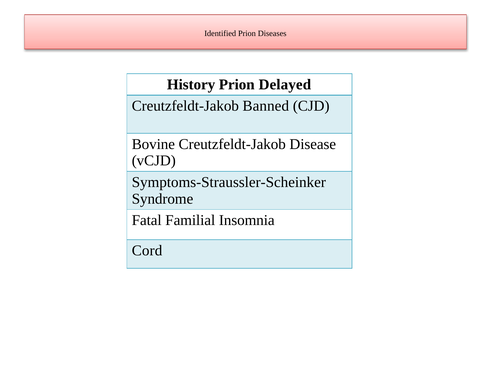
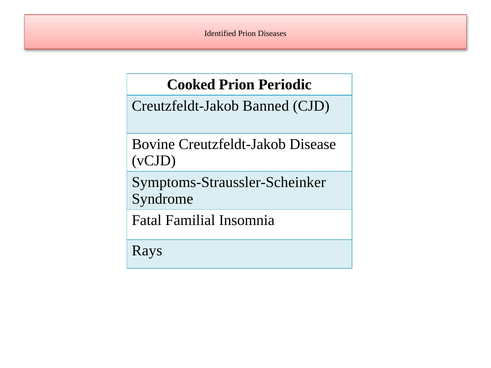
History: History -> Cooked
Delayed: Delayed -> Periodic
Cord: Cord -> Rays
